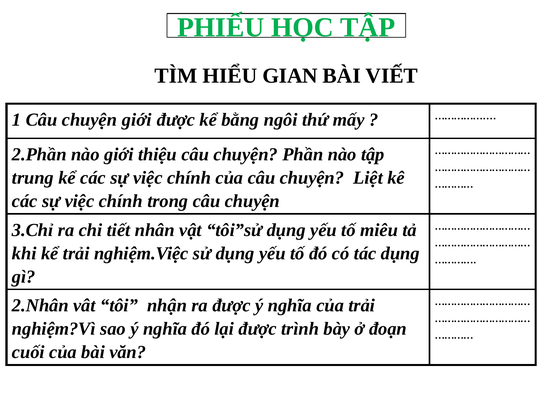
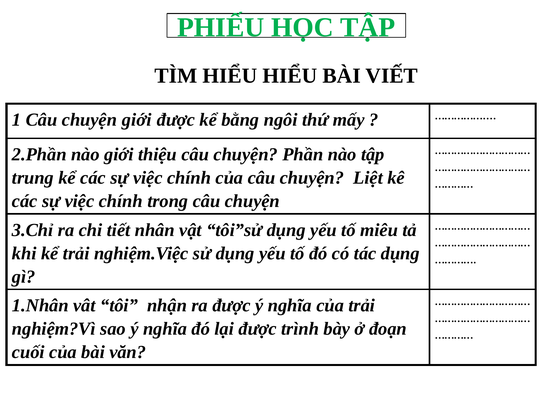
HIỂU GIAN: GIAN -> HIỂU
2.Nhân: 2.Nhân -> 1.Nhân
